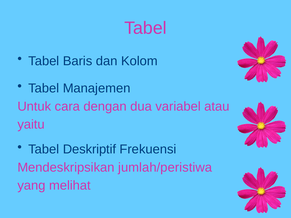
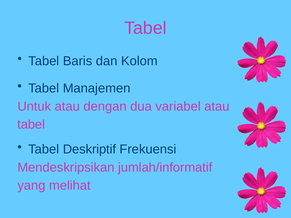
Untuk cara: cara -> atau
yaitu at (31, 125): yaitu -> tabel
jumlah/peristiwa: jumlah/peristiwa -> jumlah/informatif
